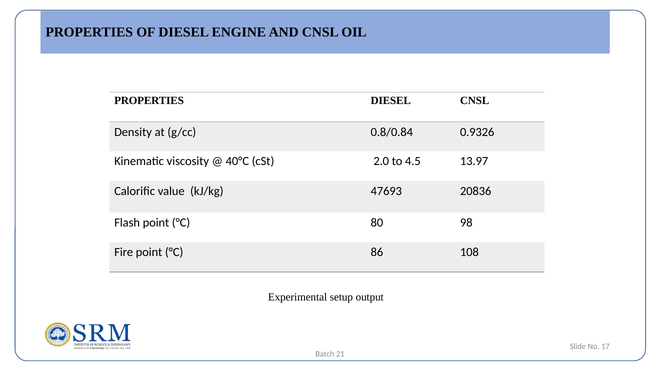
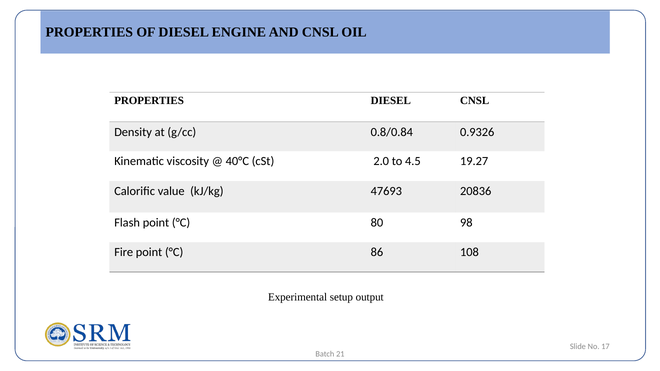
13.97: 13.97 -> 19.27
